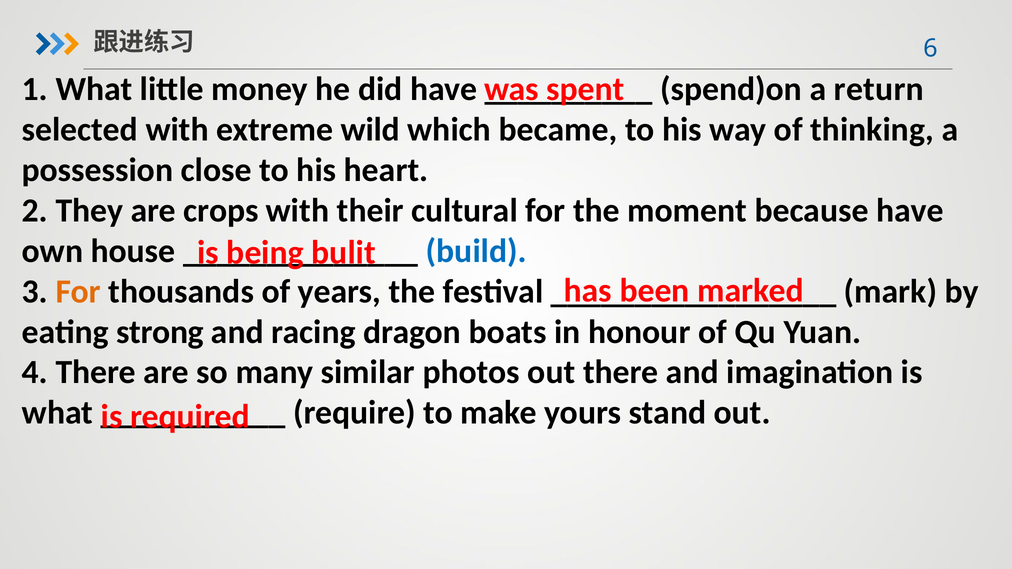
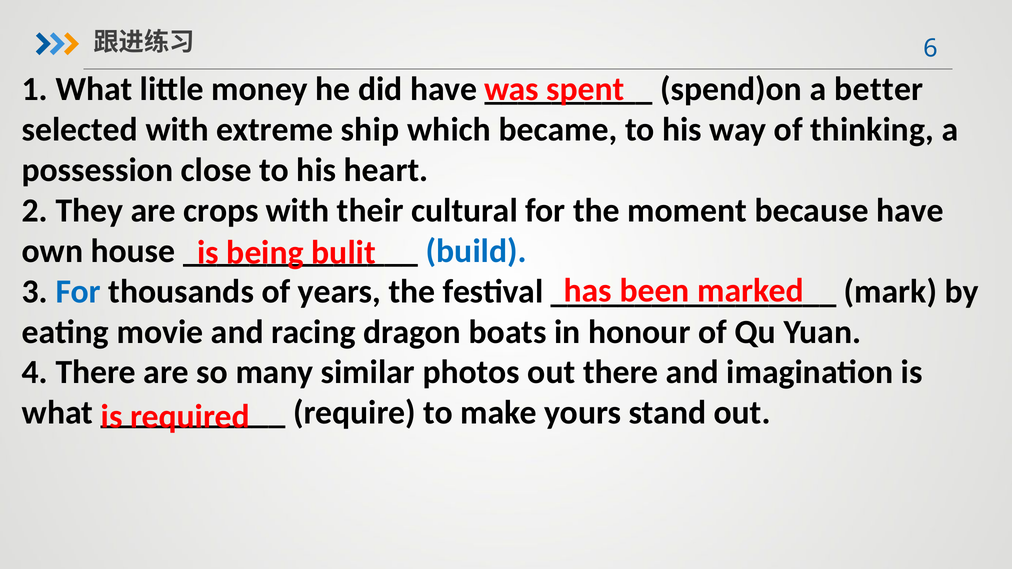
return: return -> better
wild: wild -> ship
For at (78, 292) colour: orange -> blue
strong: strong -> movie
